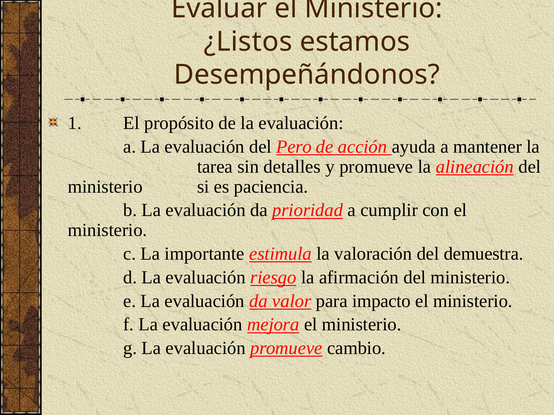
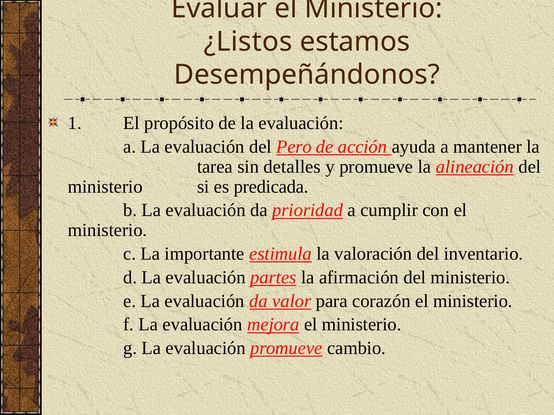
paciencia: paciencia -> predicada
demuestra: demuestra -> inventario
riesgo: riesgo -> partes
impacto: impacto -> corazón
